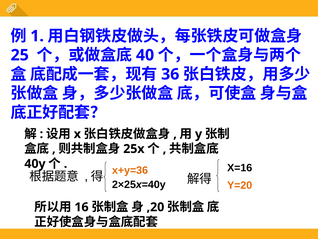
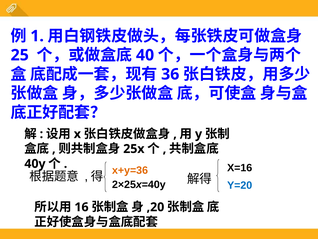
Y=20 colour: orange -> blue
